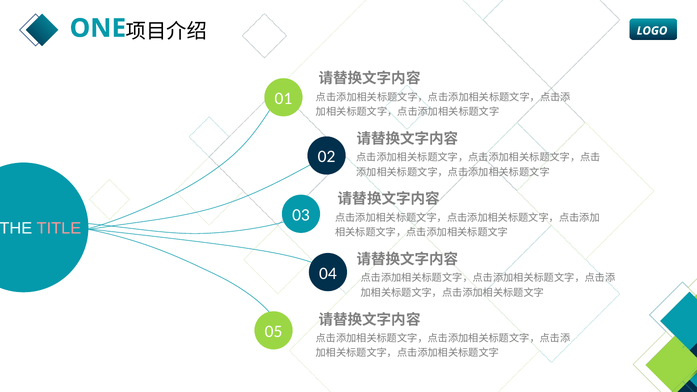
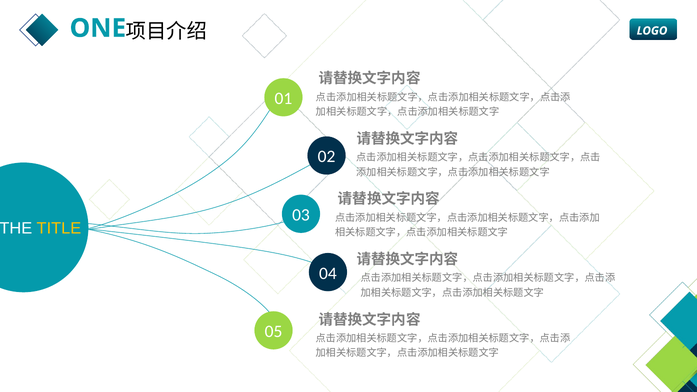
TITLE colour: pink -> yellow
